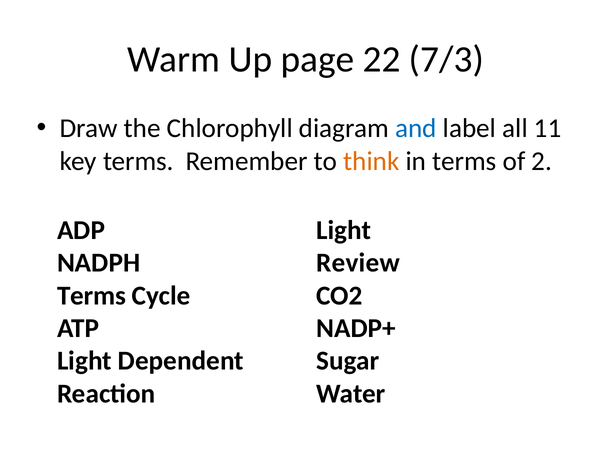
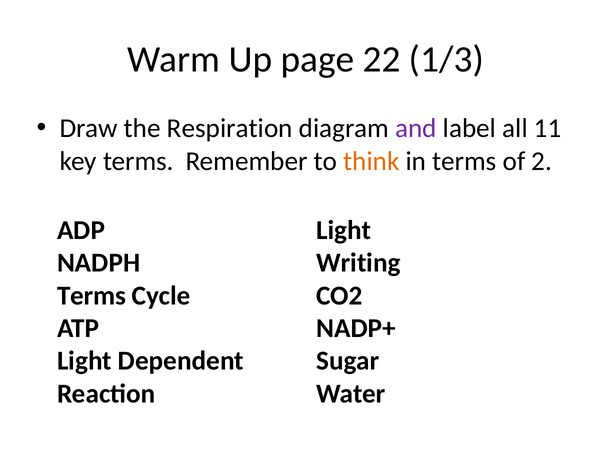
7/3: 7/3 -> 1/3
Chlorophyll: Chlorophyll -> Respiration
and colour: blue -> purple
Review: Review -> Writing
